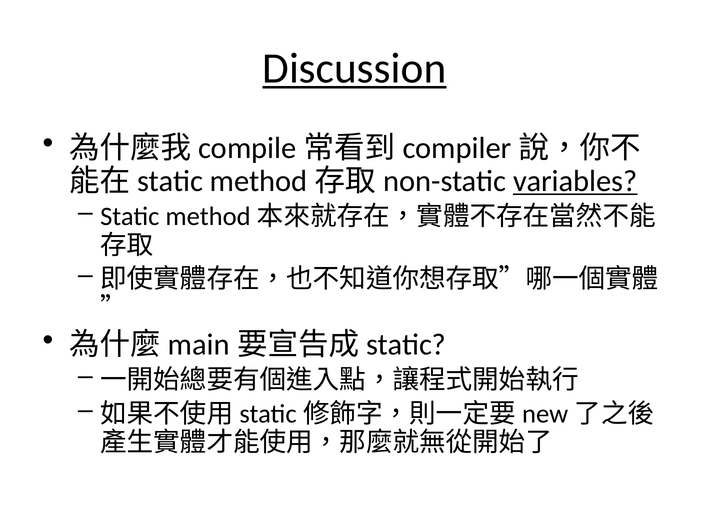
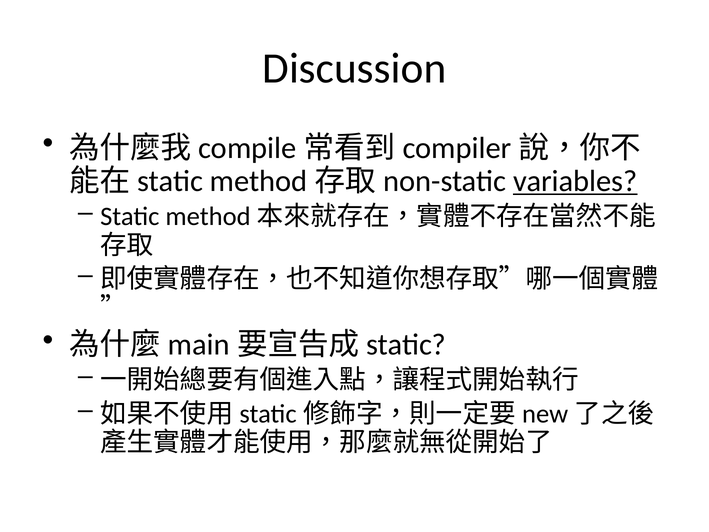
Discussion underline: present -> none
